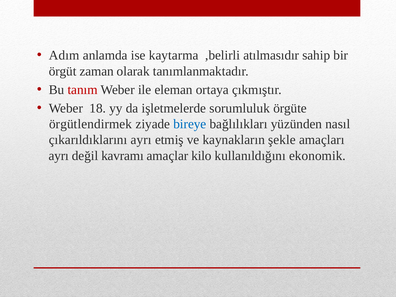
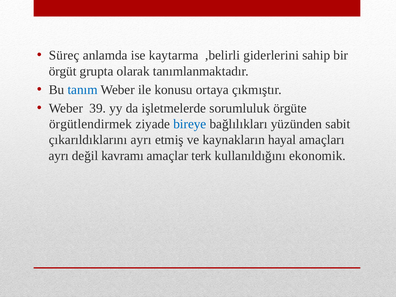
Adım: Adım -> Süreç
atılmasıdır: atılmasıdır -> giderlerini
zaman: zaman -> grupta
tanım colour: red -> blue
eleman: eleman -> konusu
18: 18 -> 39
nasıl: nasıl -> sabit
şekle: şekle -> hayal
kilo: kilo -> terk
